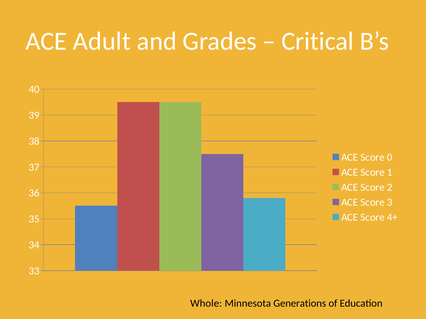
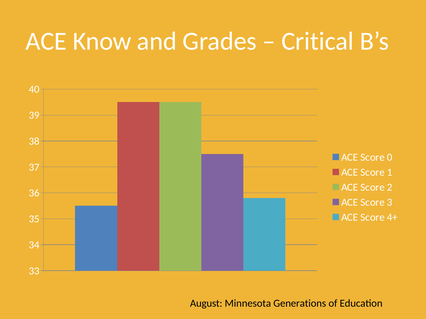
Adult: Adult -> Know
Whole: Whole -> August
